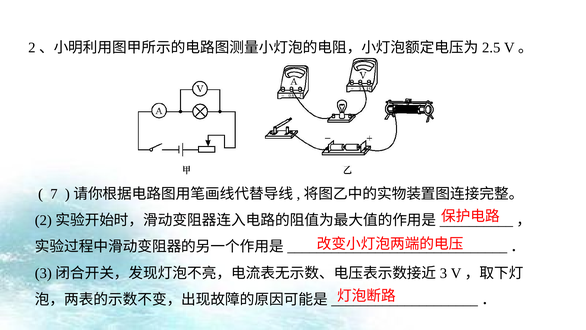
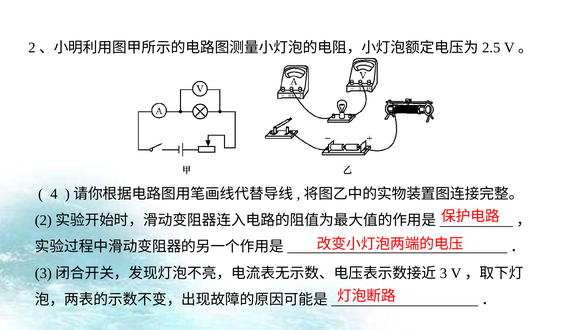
7: 7 -> 4
